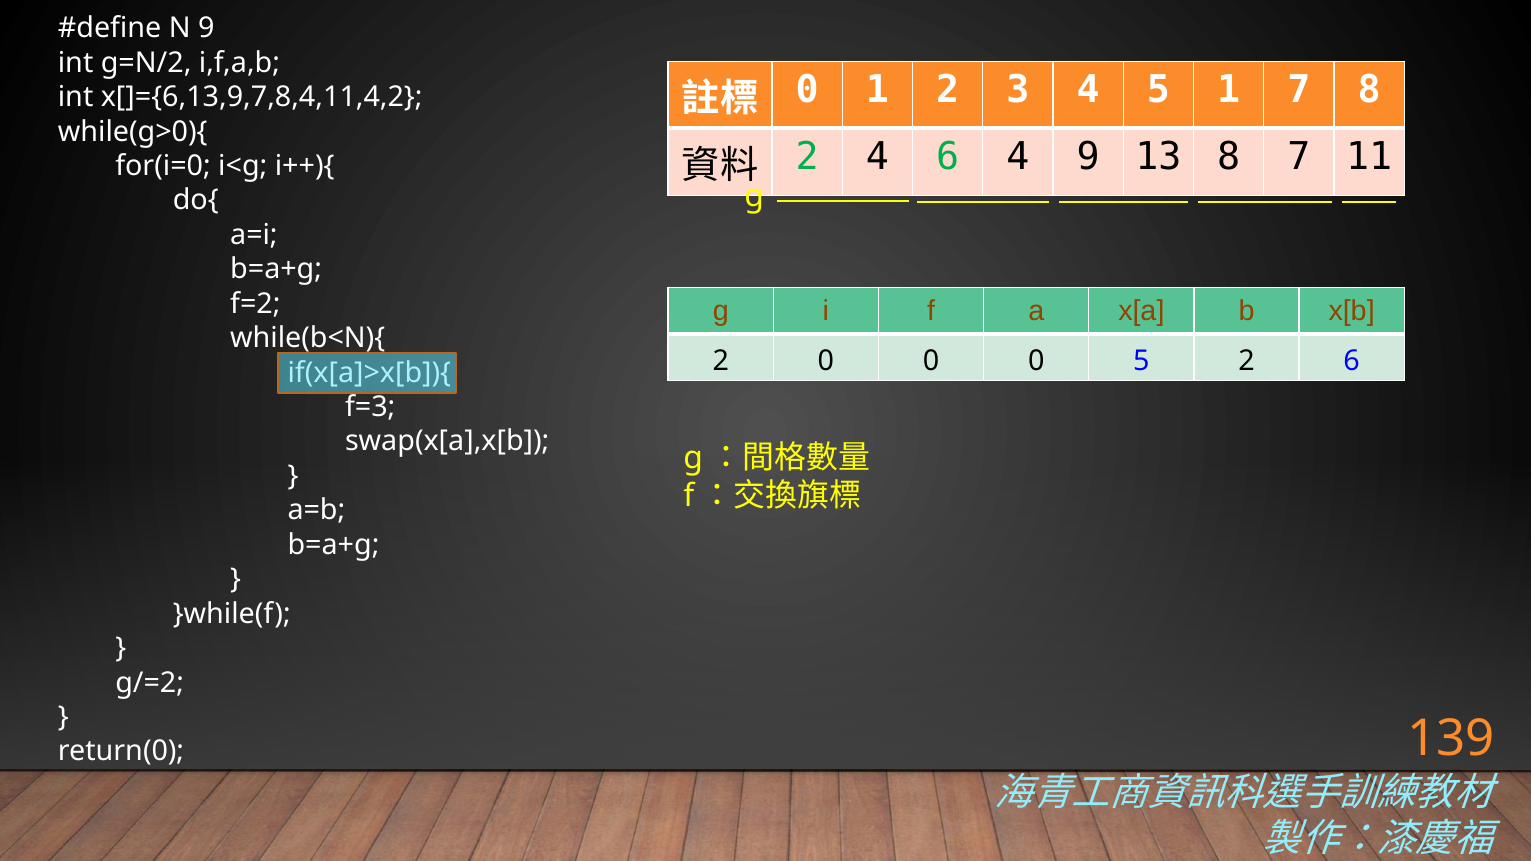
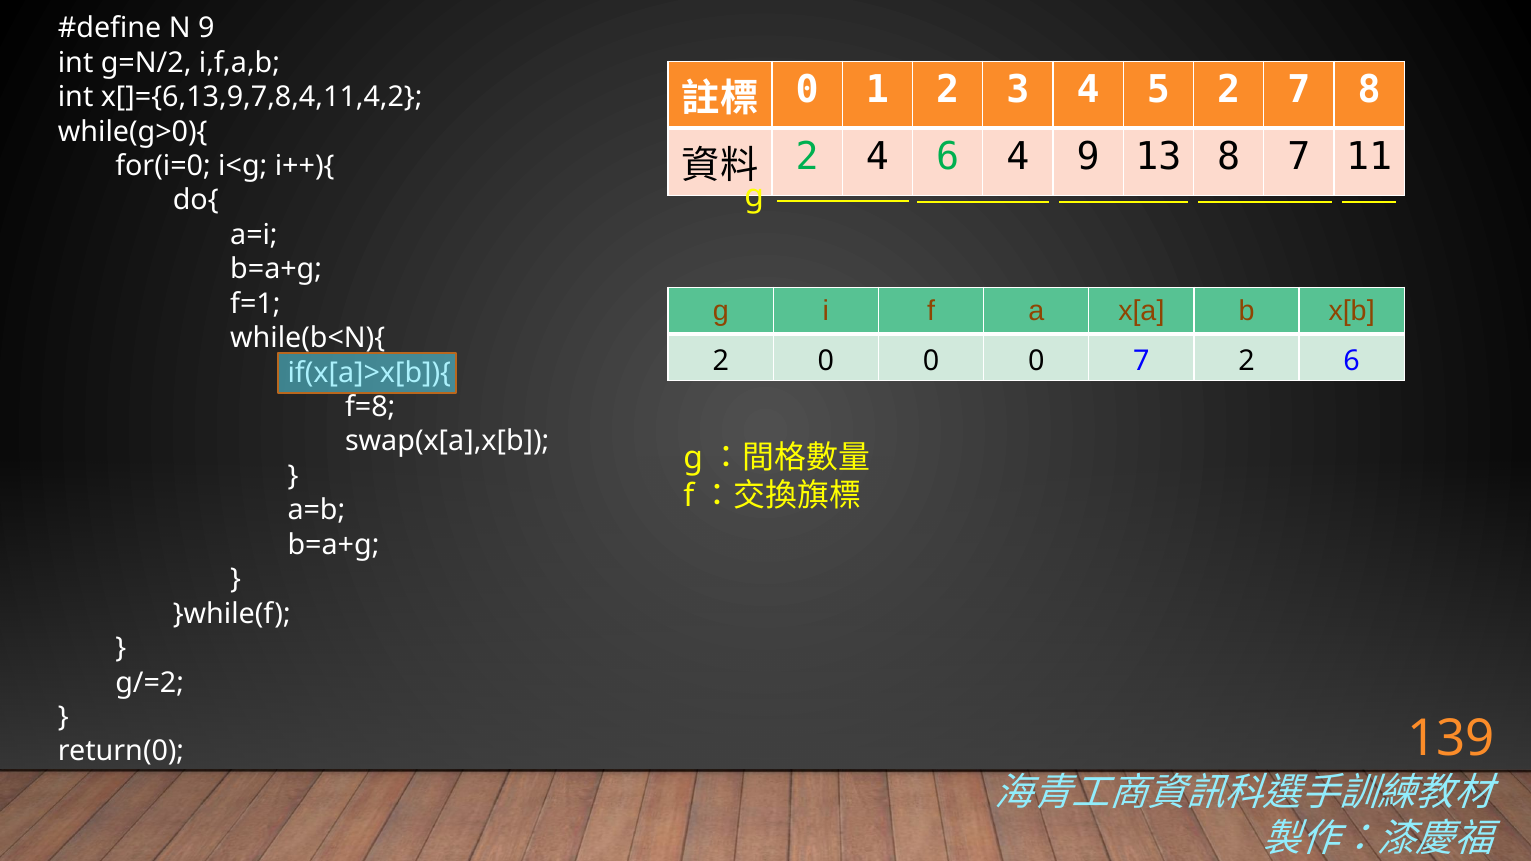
5 1: 1 -> 2
f=2: f=2 -> f=1
0 5: 5 -> 7
f=3: f=3 -> f=8
